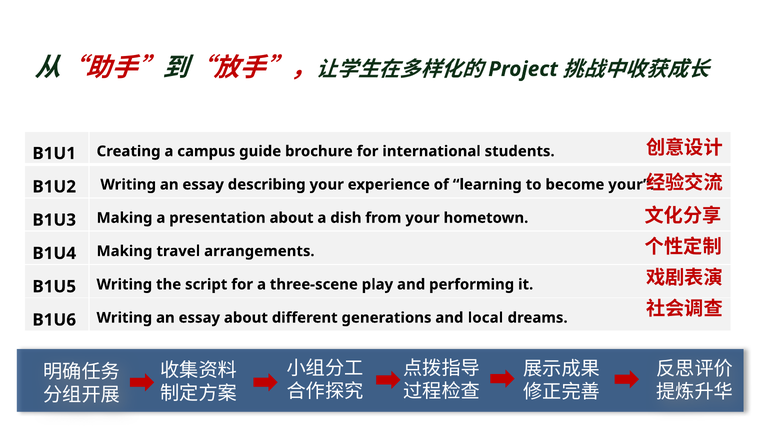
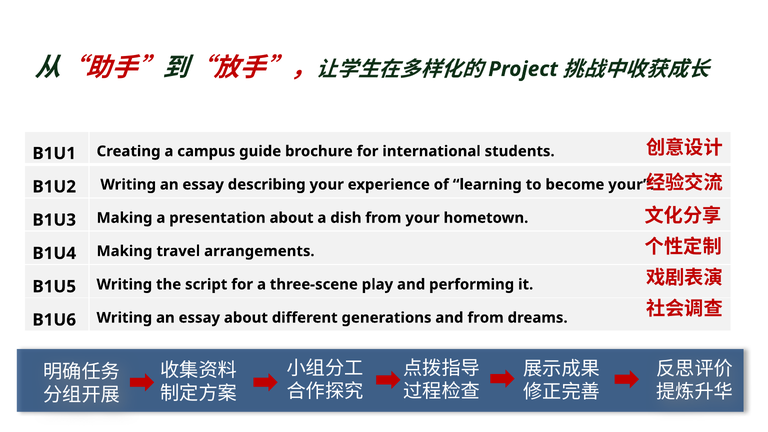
and local: local -> from
